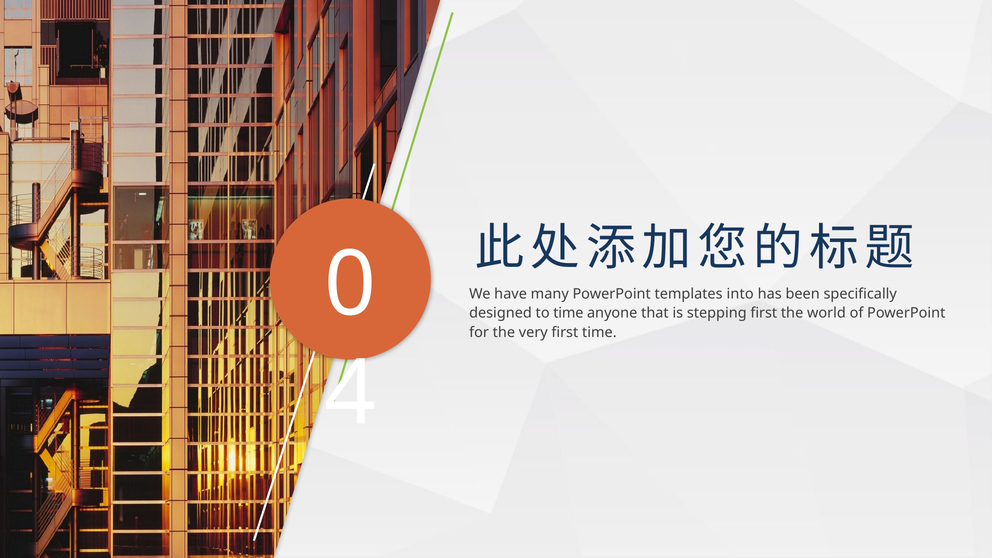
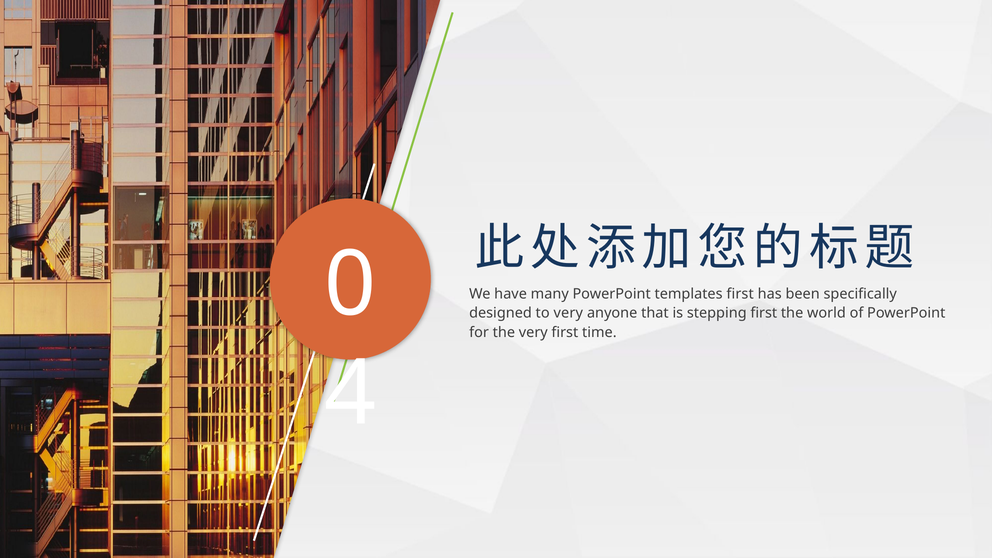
templates into: into -> first
to time: time -> very
